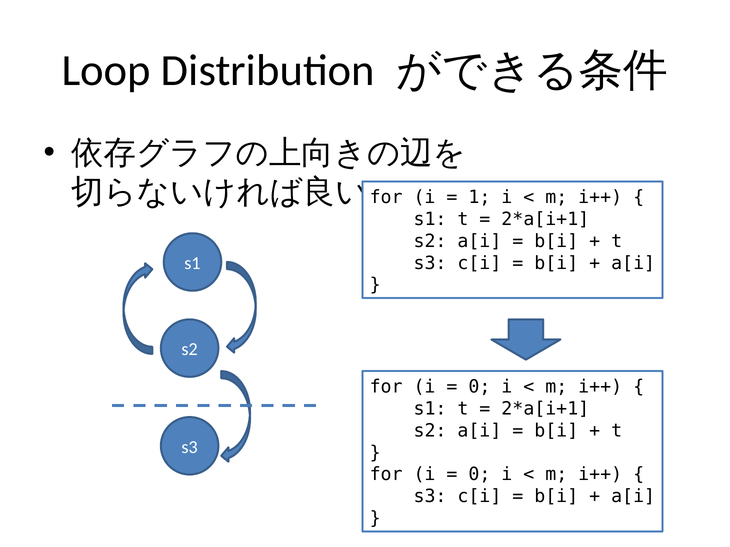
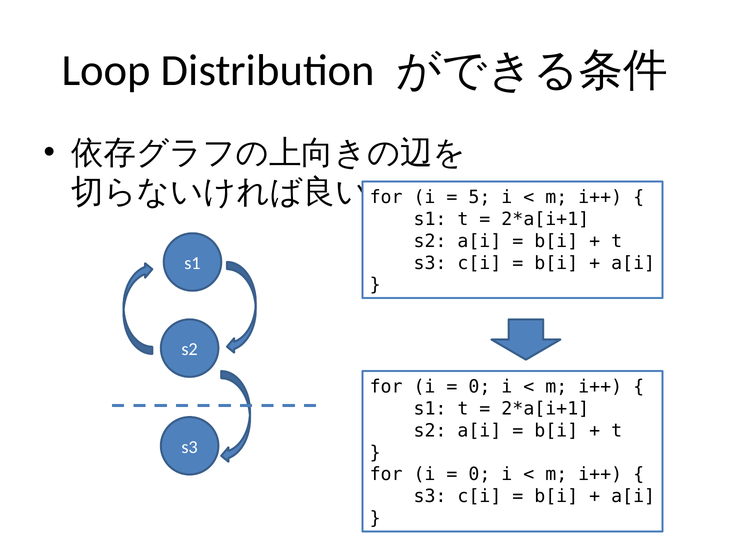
1: 1 -> 5
